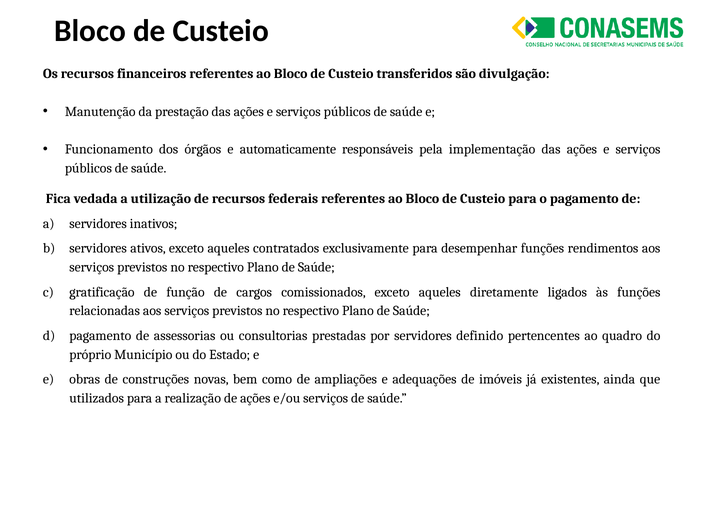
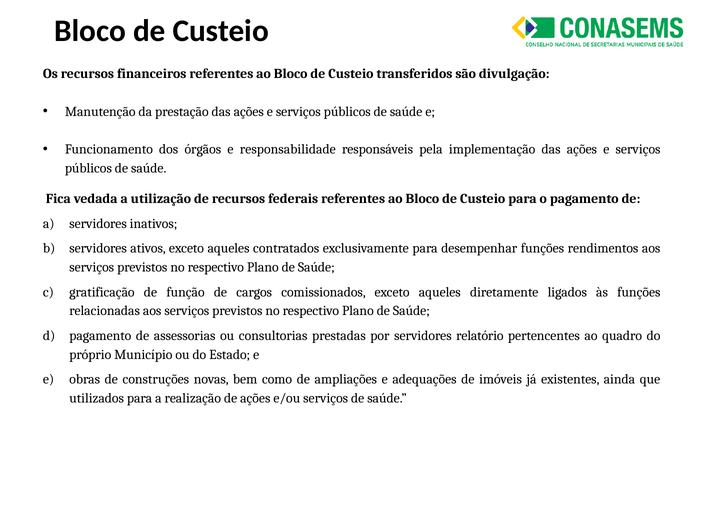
automaticamente: automaticamente -> responsabilidade
definido: definido -> relatório
